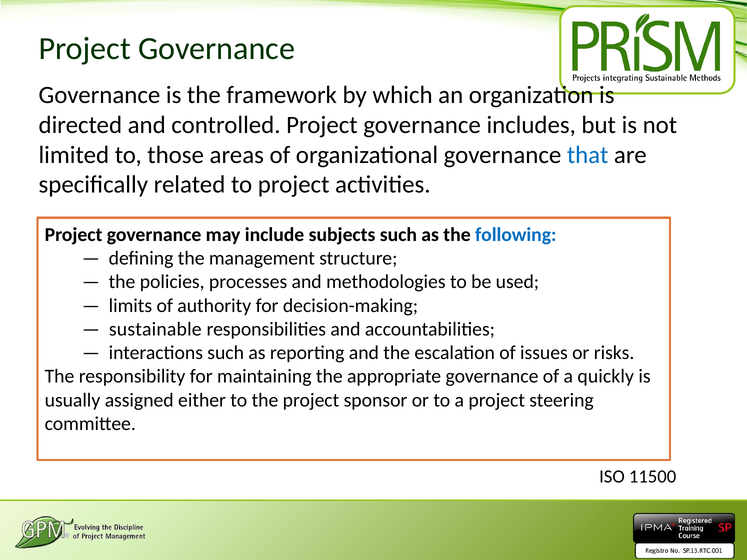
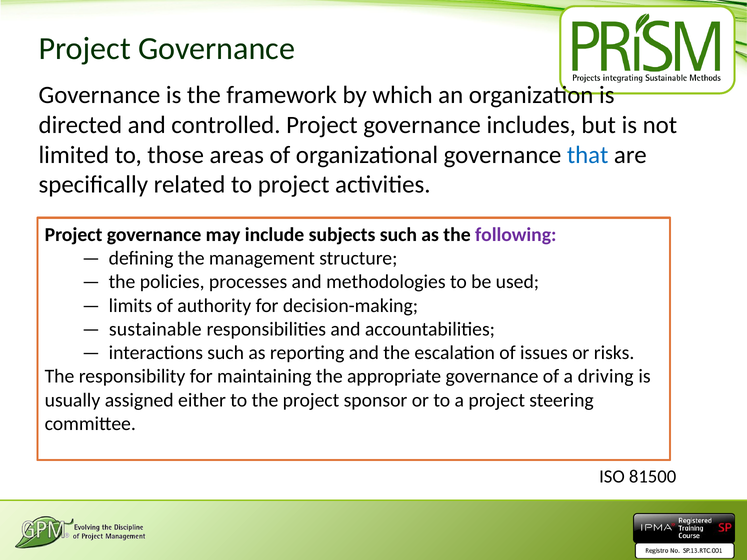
following colour: blue -> purple
quickly: quickly -> driving
11500: 11500 -> 81500
